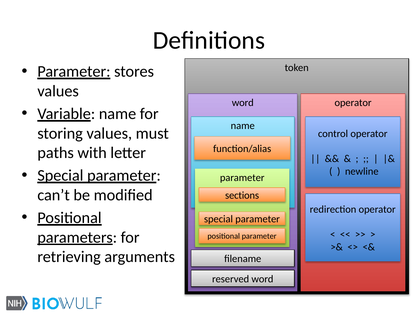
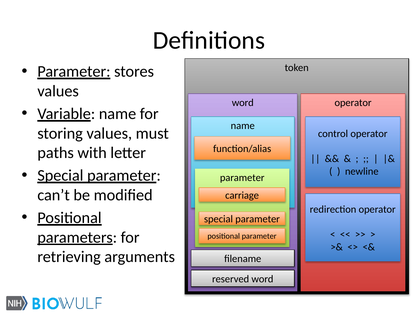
sections: sections -> carriage
